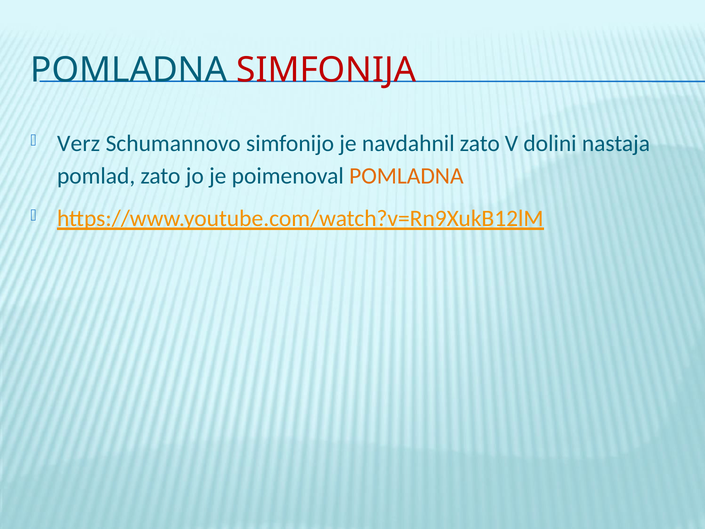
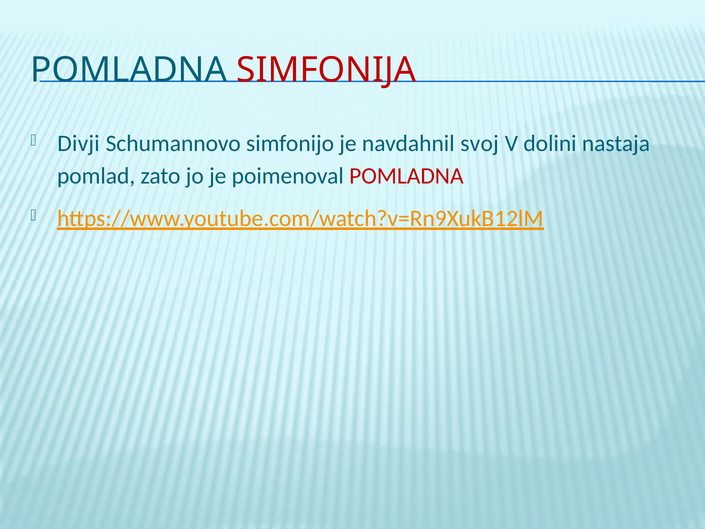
Verz: Verz -> Divji
navdahnil zato: zato -> svoj
POMLADNA at (406, 176) colour: orange -> red
